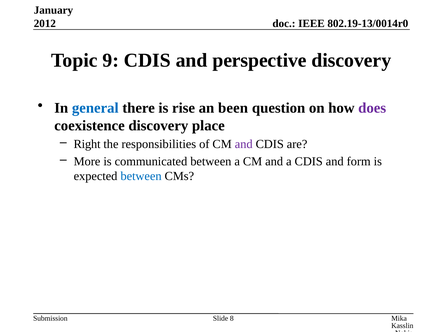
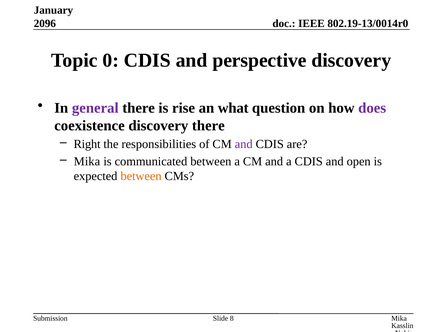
2012: 2012 -> 2096
9: 9 -> 0
general colour: blue -> purple
been: been -> what
discovery place: place -> there
More at (87, 162): More -> Mika
form: form -> open
between at (141, 176) colour: blue -> orange
